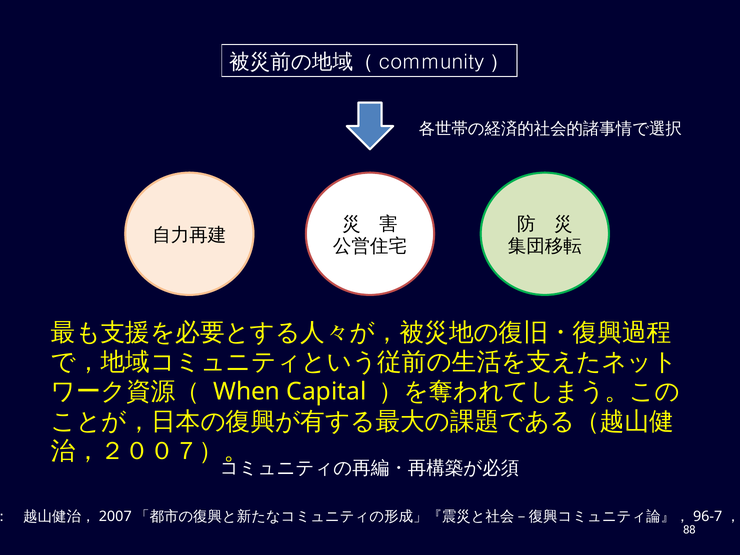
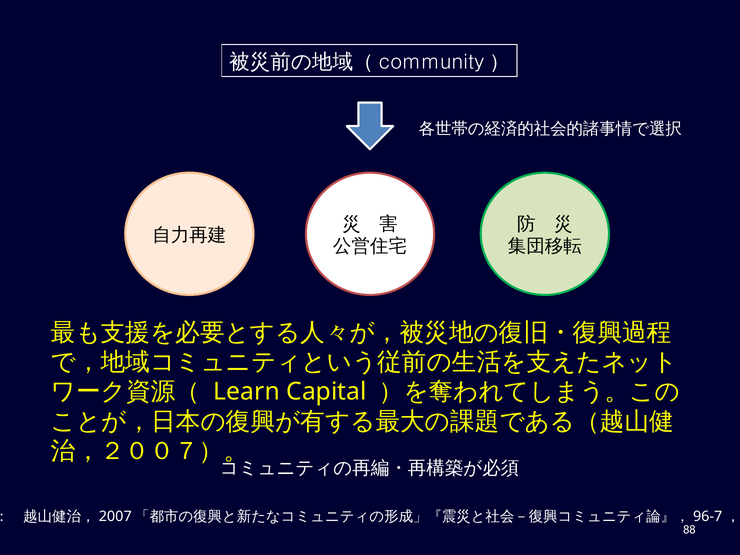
When: When -> Learn
